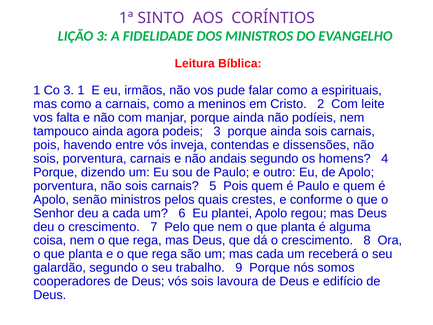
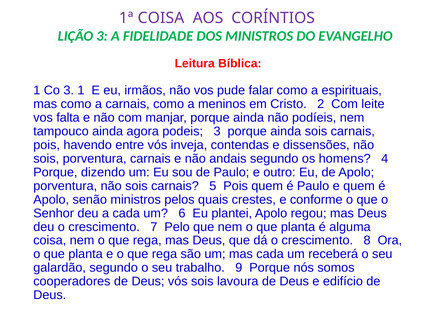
1ª SINTO: SINTO -> COISA
